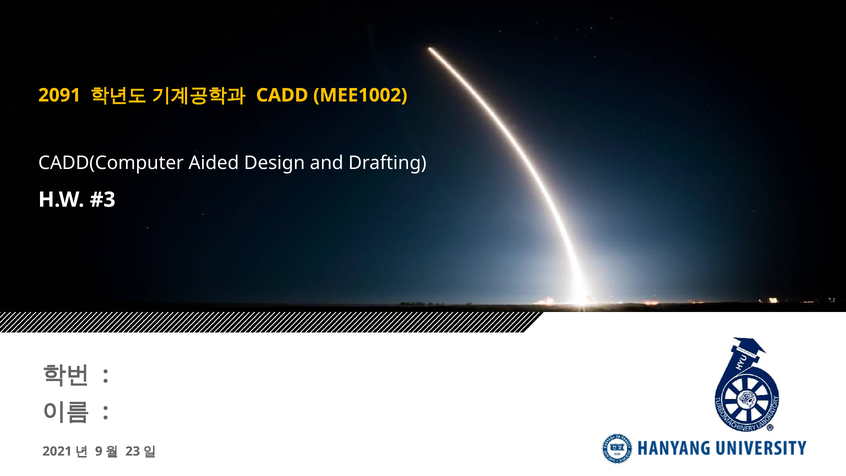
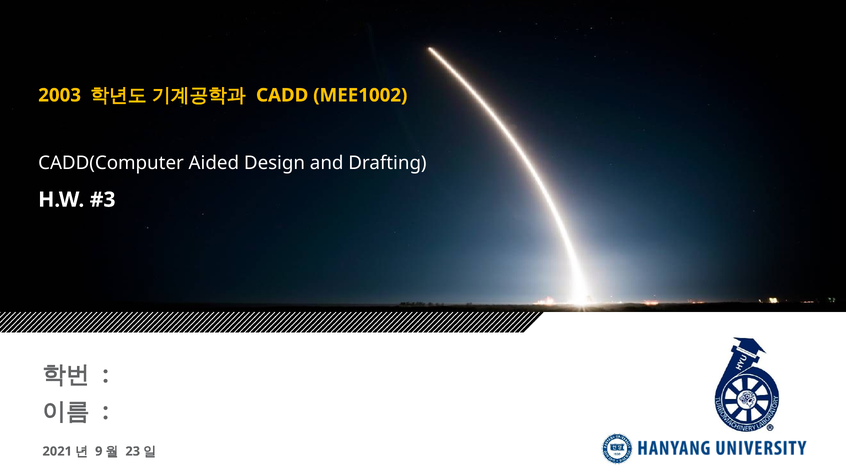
2091: 2091 -> 2003
